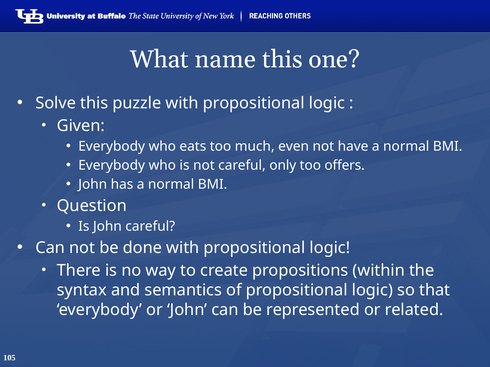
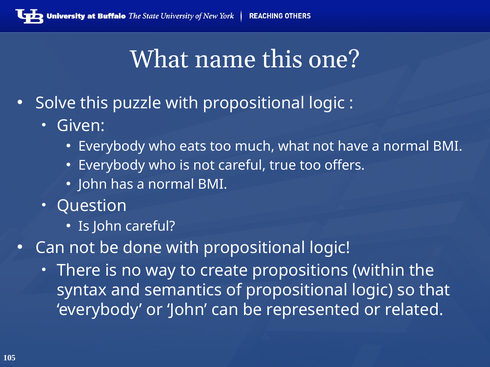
much even: even -> what
only: only -> true
